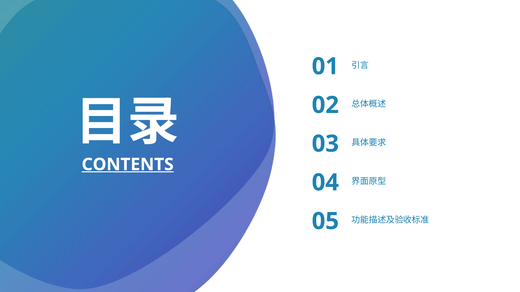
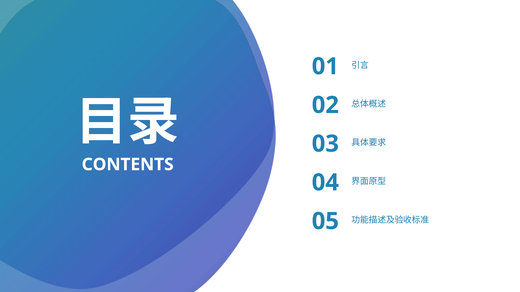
CONTENTS underline: present -> none
